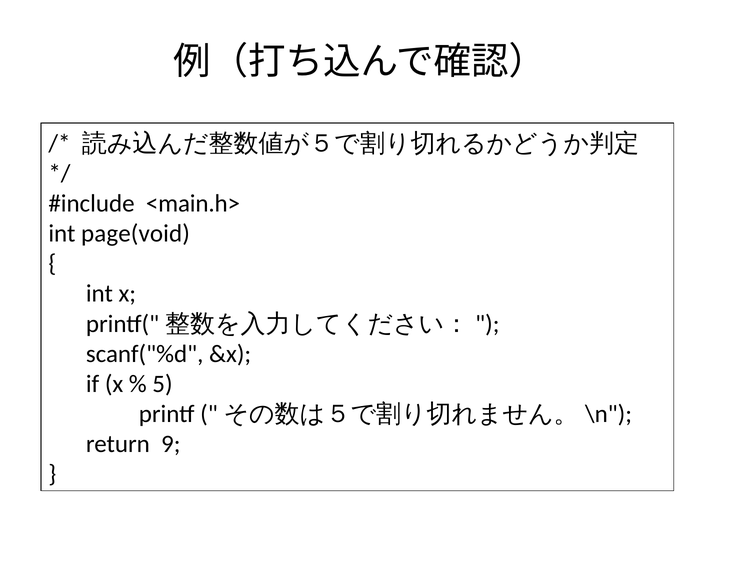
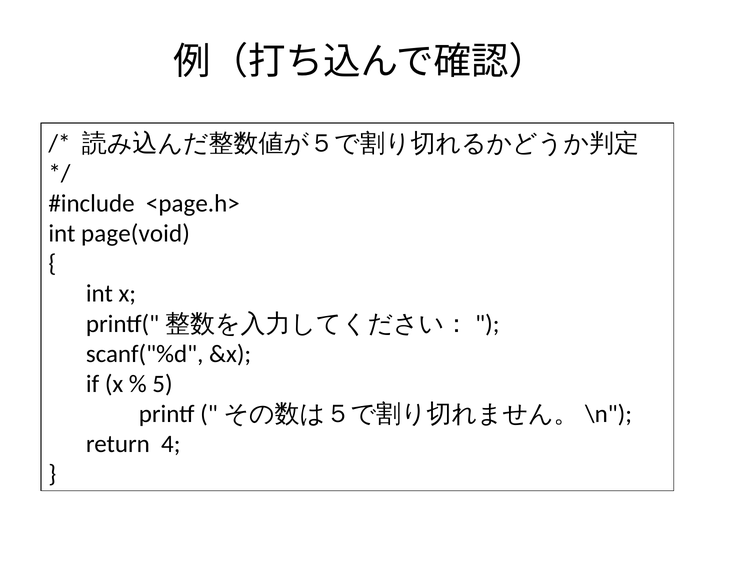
<main.h>: <main.h> -> <page.h>
9: 9 -> 4
